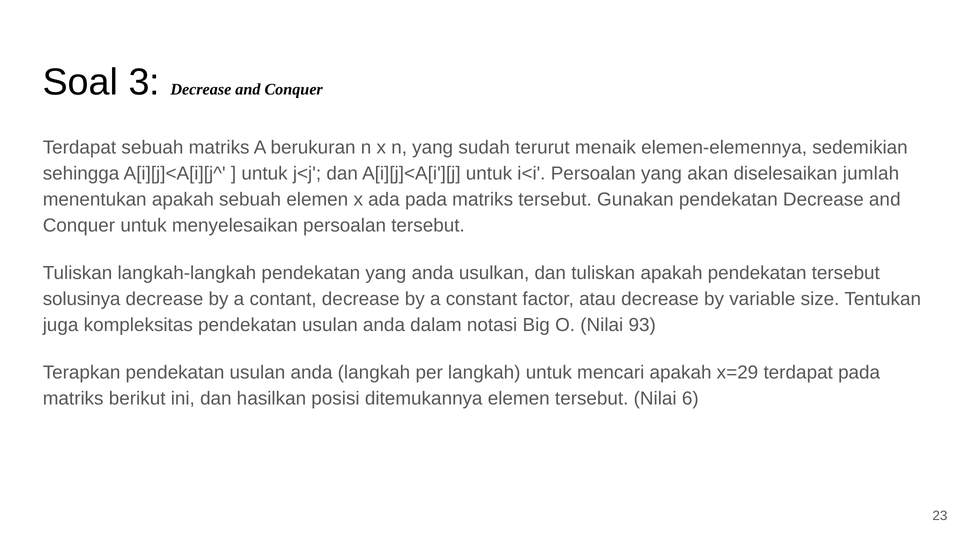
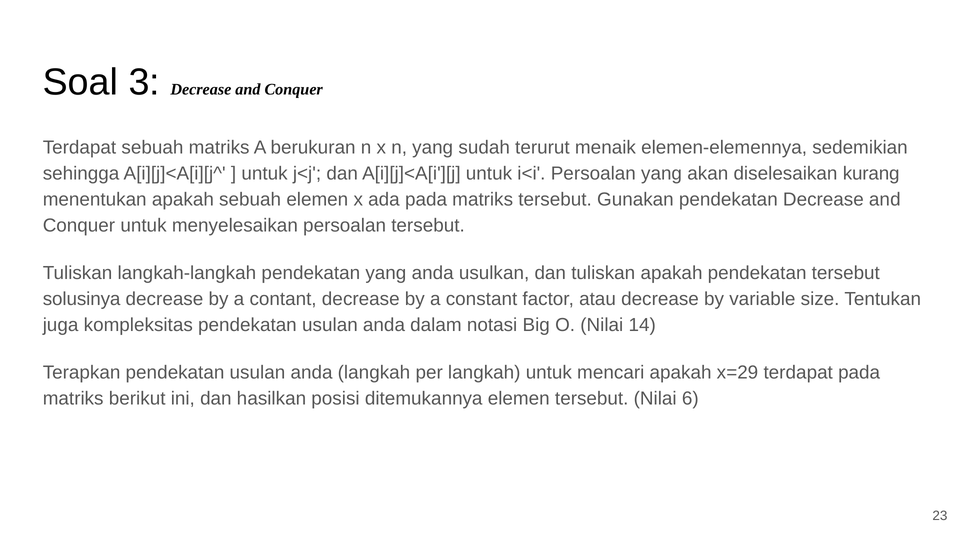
jumlah: jumlah -> kurang
93: 93 -> 14
